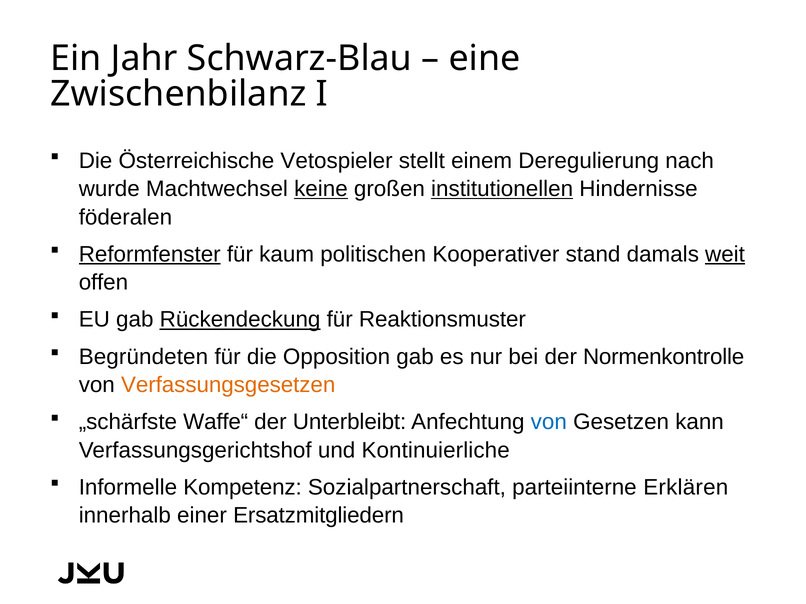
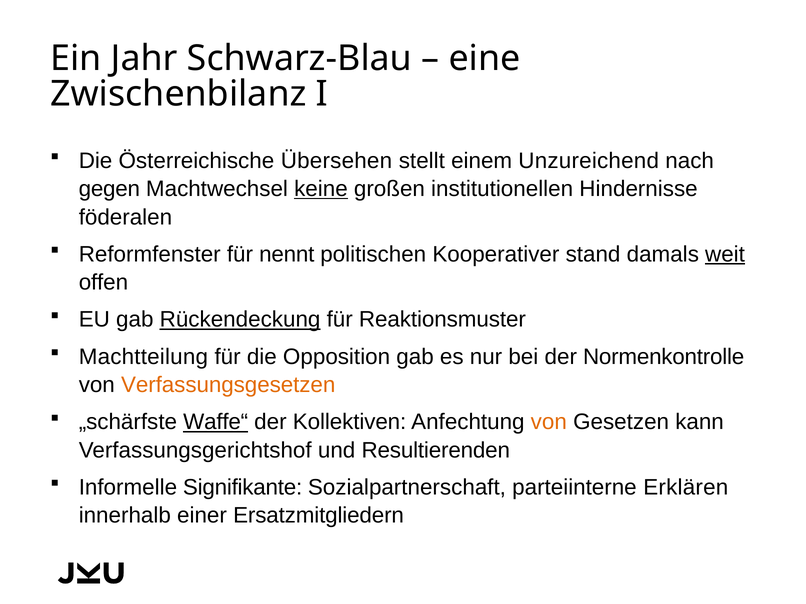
Vetospieler: Vetospieler -> Übersehen
Deregulierung: Deregulierung -> Unzureichend
wurde: wurde -> gegen
institutionellen underline: present -> none
Reformfenster underline: present -> none
kaum: kaum -> nennt
Begründeten: Begründeten -> Machtteilung
Waffe“ underline: none -> present
Unterbleibt: Unterbleibt -> Kollektiven
von at (549, 422) colour: blue -> orange
Kontinuierliche: Kontinuierliche -> Resultierenden
Kompetenz: Kompetenz -> Signifikante
